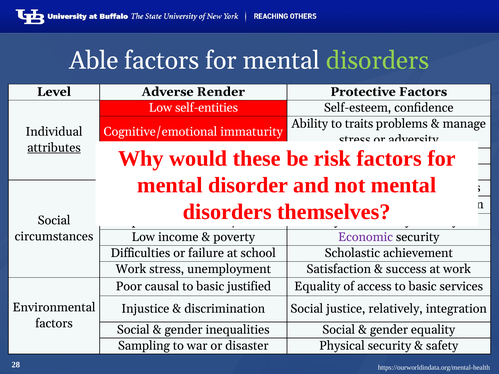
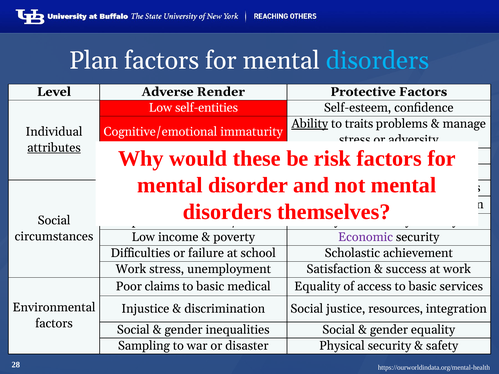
Able: Able -> Plan
disorders at (378, 61) colour: light green -> light blue
Ability underline: none -> present
causal: causal -> claims
basic justified: justified -> medical
relatively: relatively -> resources
